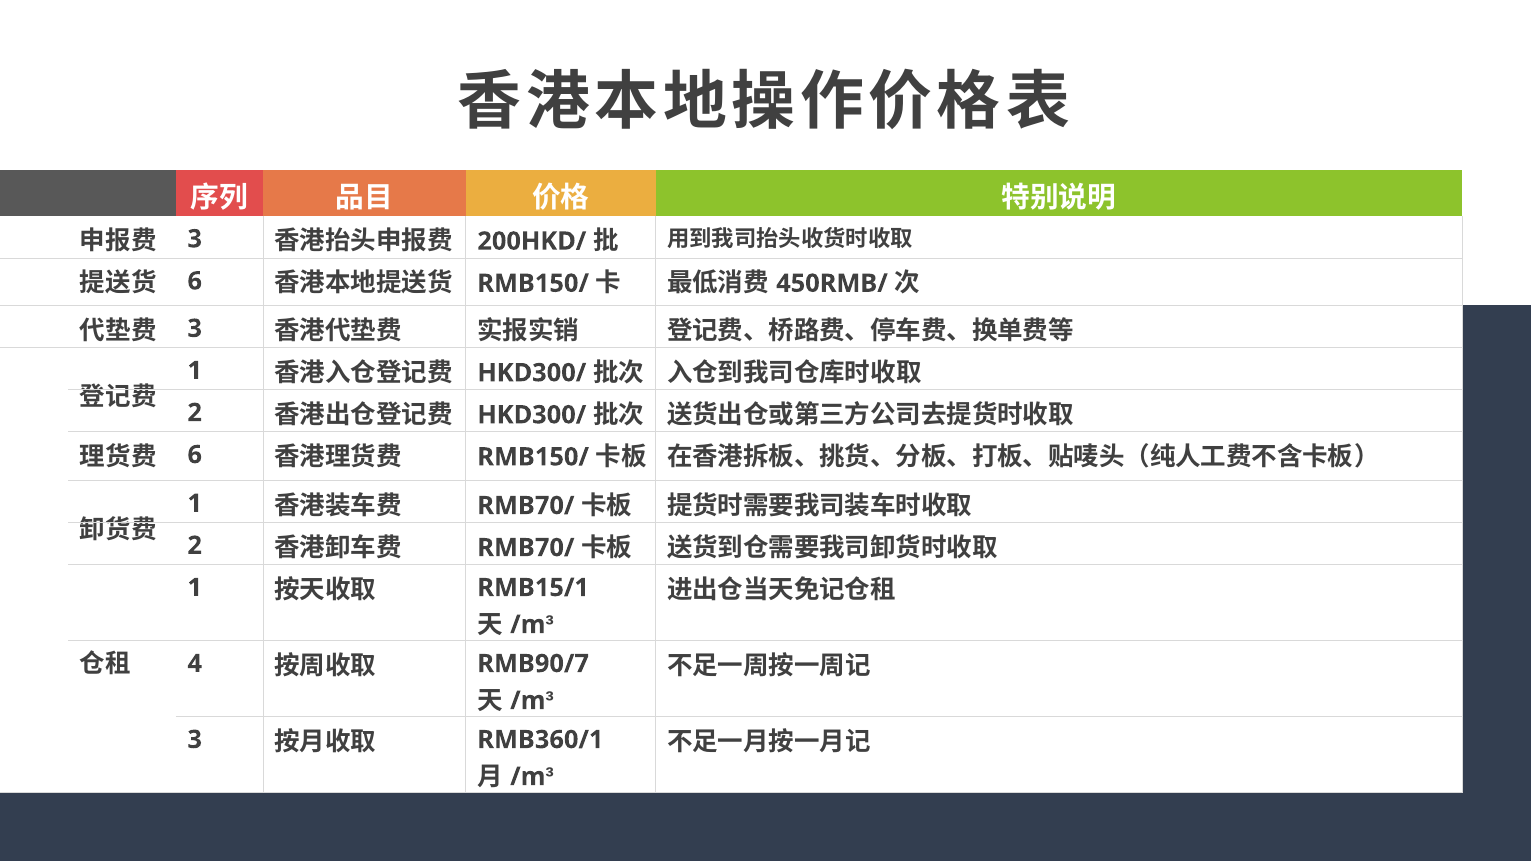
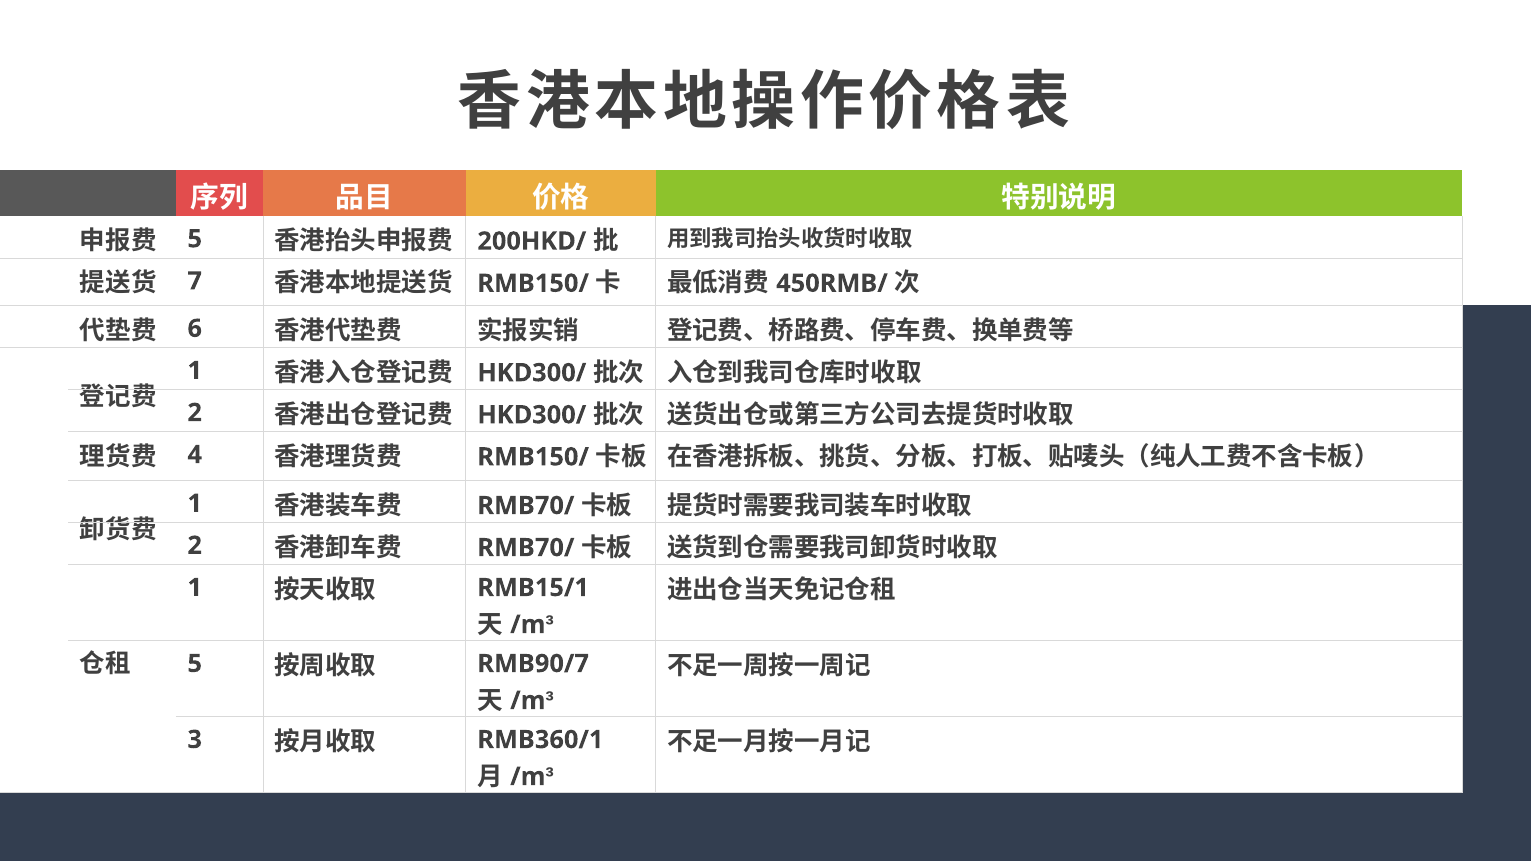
3 at (195, 239): 3 -> 5
6 at (195, 281): 6 -> 7
3 at (195, 329): 3 -> 6
6 at (195, 455): 6 -> 4
4 at (195, 664): 4 -> 5
